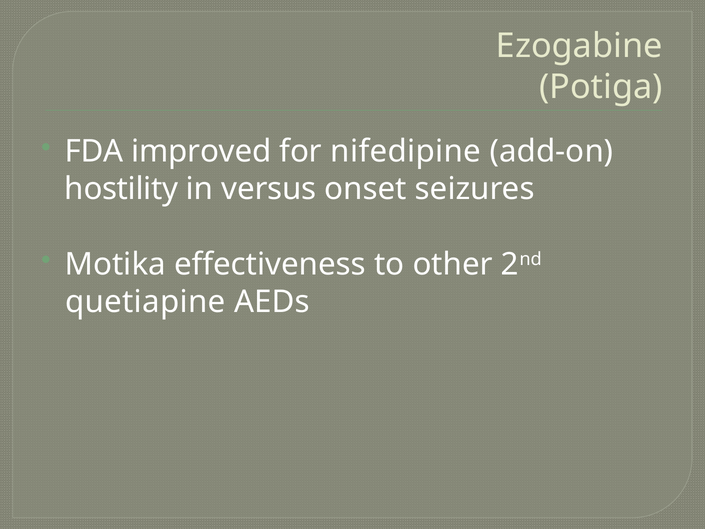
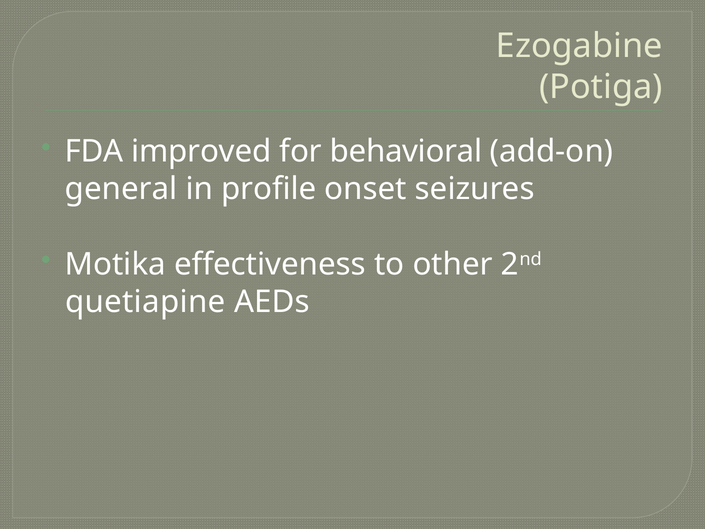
nifedipine: nifedipine -> behavioral
hostility: hostility -> general
versus: versus -> profile
